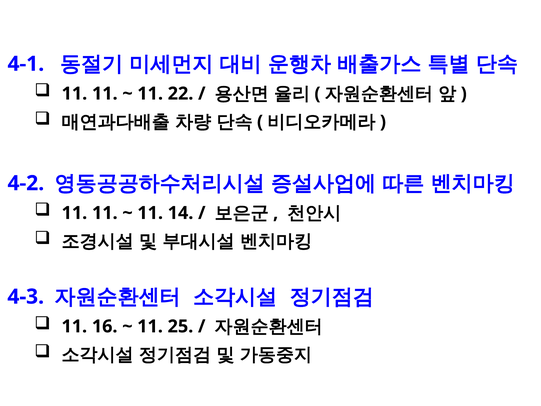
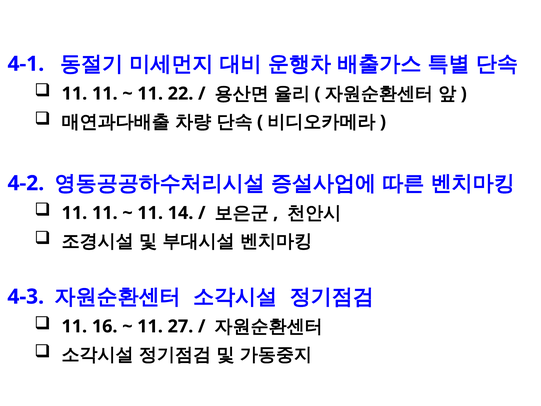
25: 25 -> 27
